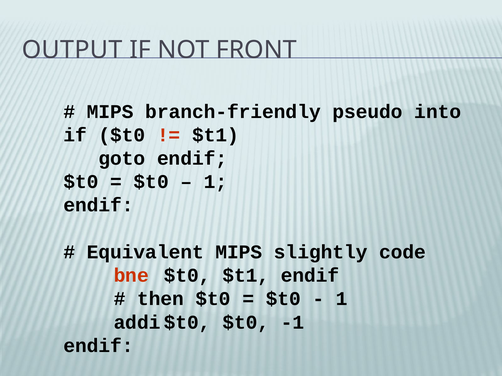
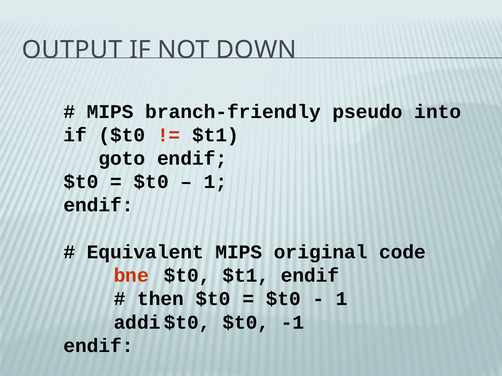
FRONT: FRONT -> DOWN
slightly: slightly -> original
